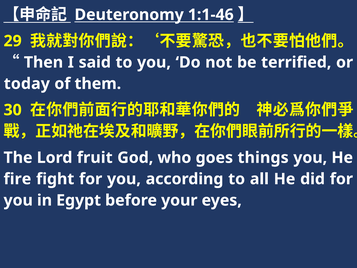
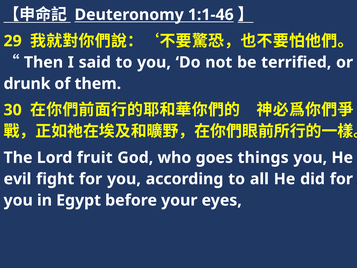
today: today -> drunk
fire: fire -> evil
